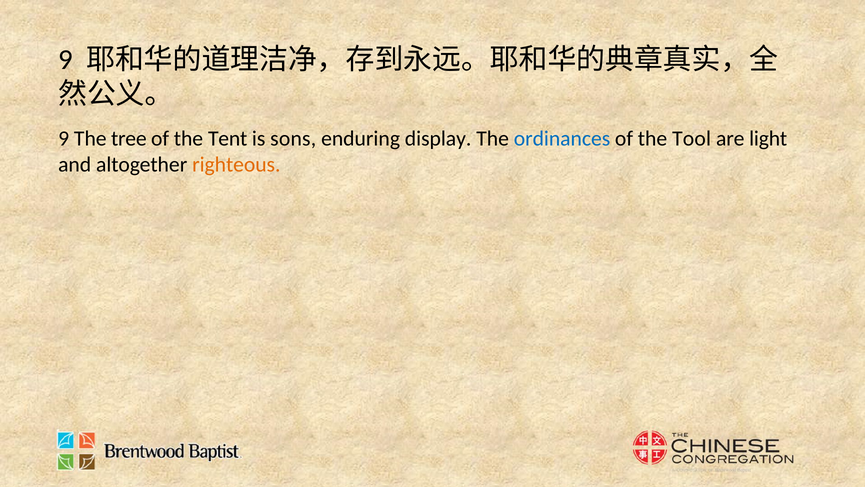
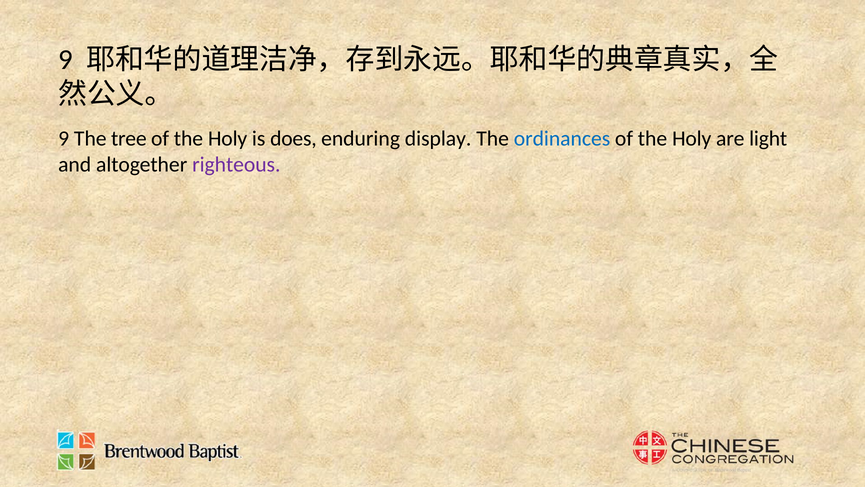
Tent at (228, 138): Tent -> Holy
sons: sons -> does
Tool at (692, 138): Tool -> Holy
righteous colour: orange -> purple
